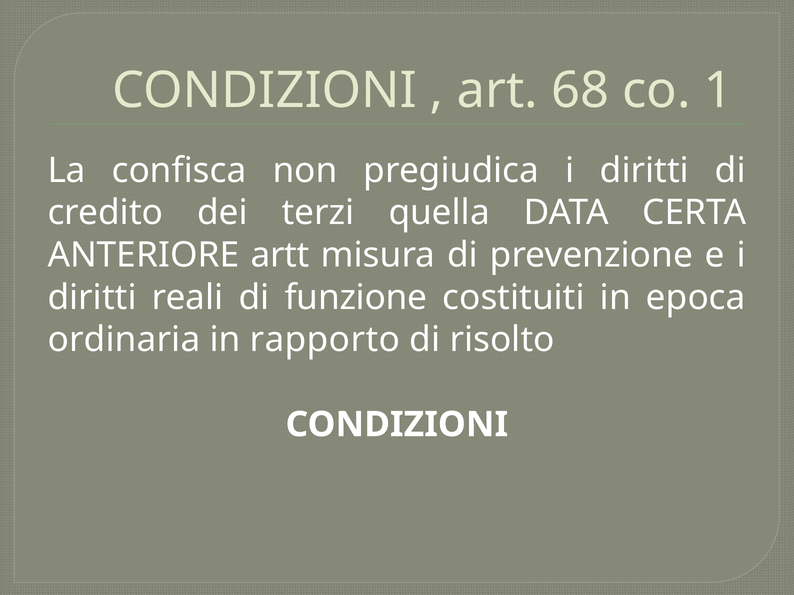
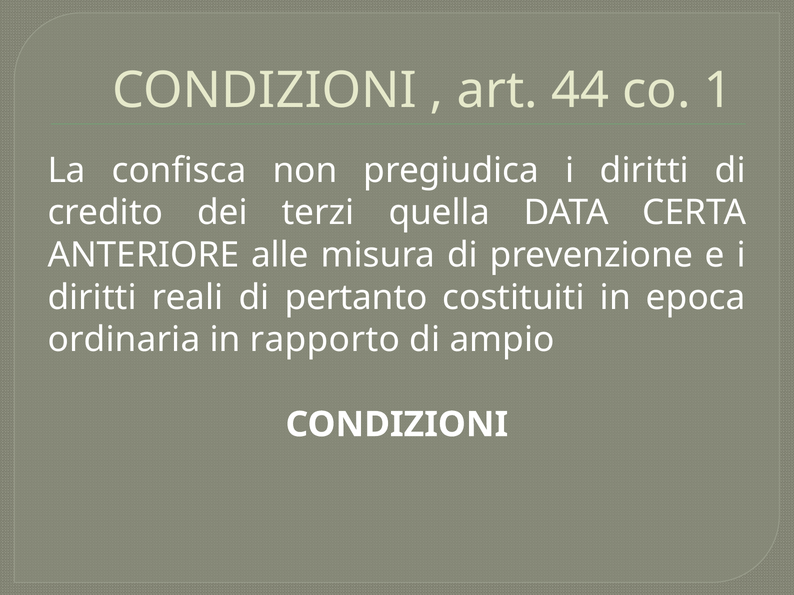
68: 68 -> 44
artt: artt -> alle
funzione: funzione -> pertanto
risolto: risolto -> ampio
